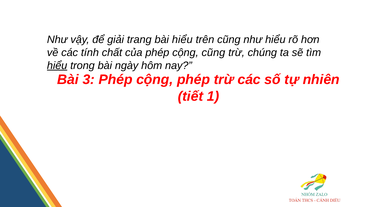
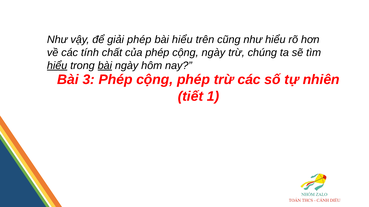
giải trang: trang -> phép
cộng cũng: cũng -> ngày
bài at (105, 66) underline: none -> present
